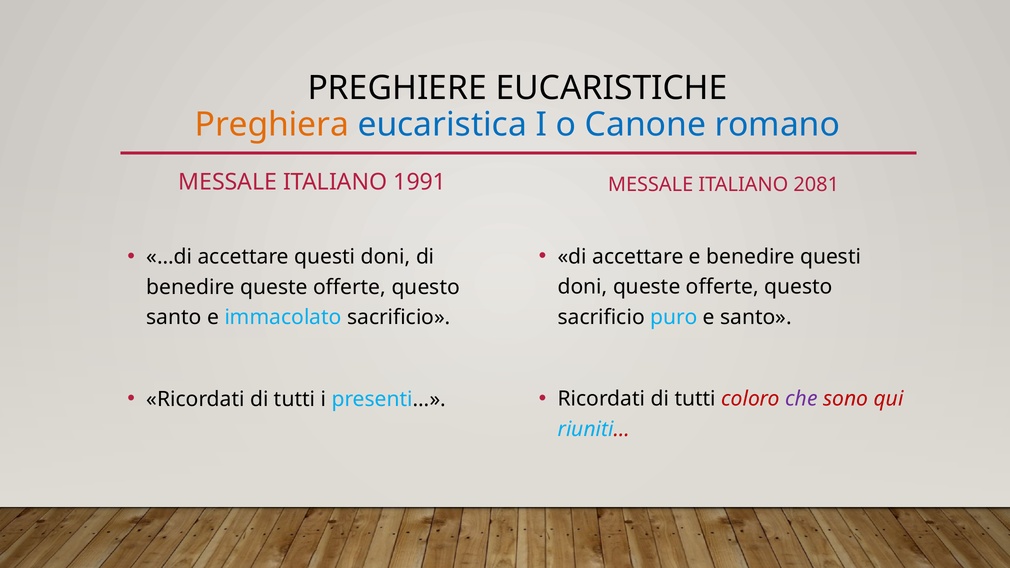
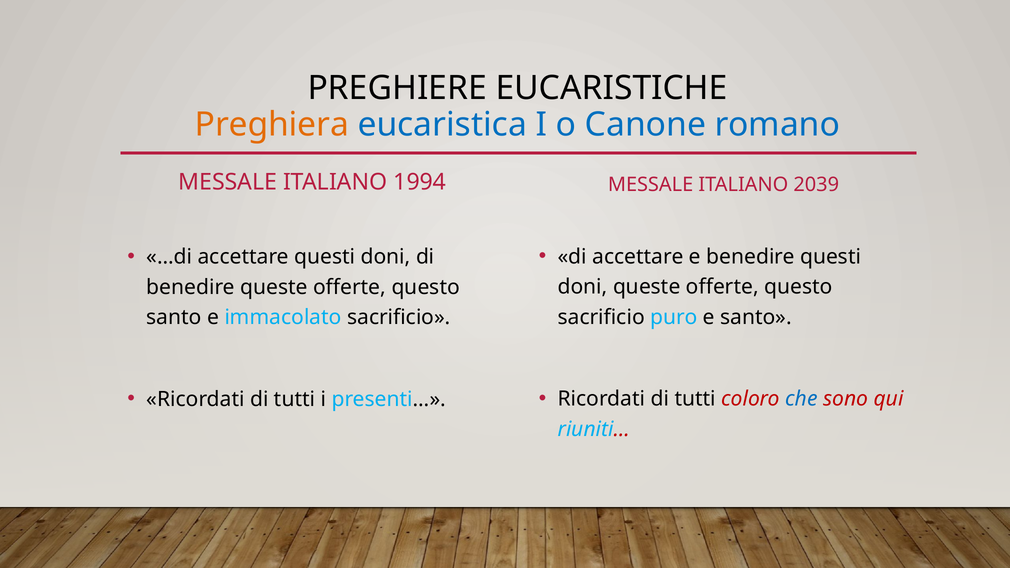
1991: 1991 -> 1994
2081: 2081 -> 2039
che colour: purple -> blue
